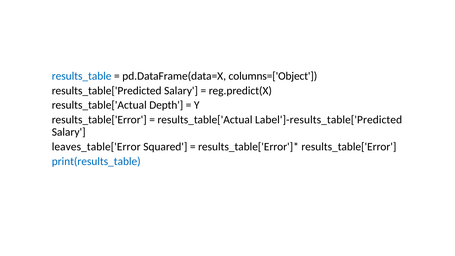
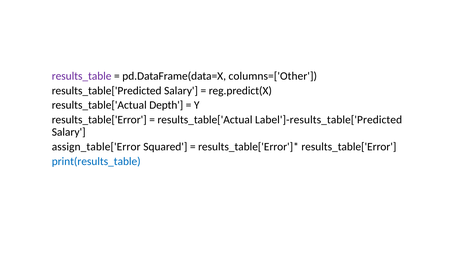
results_table colour: blue -> purple
columns=['Object: columns=['Object -> columns=['Other
leaves_table['Error: leaves_table['Error -> assign_table['Error
